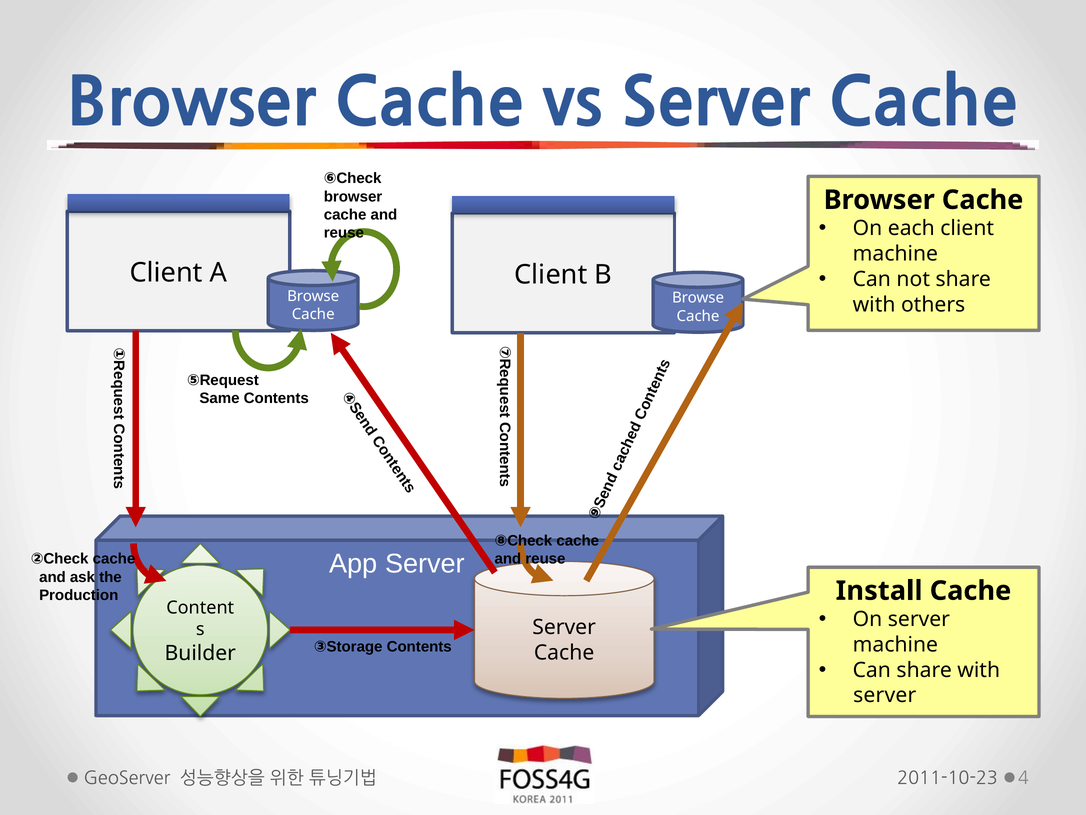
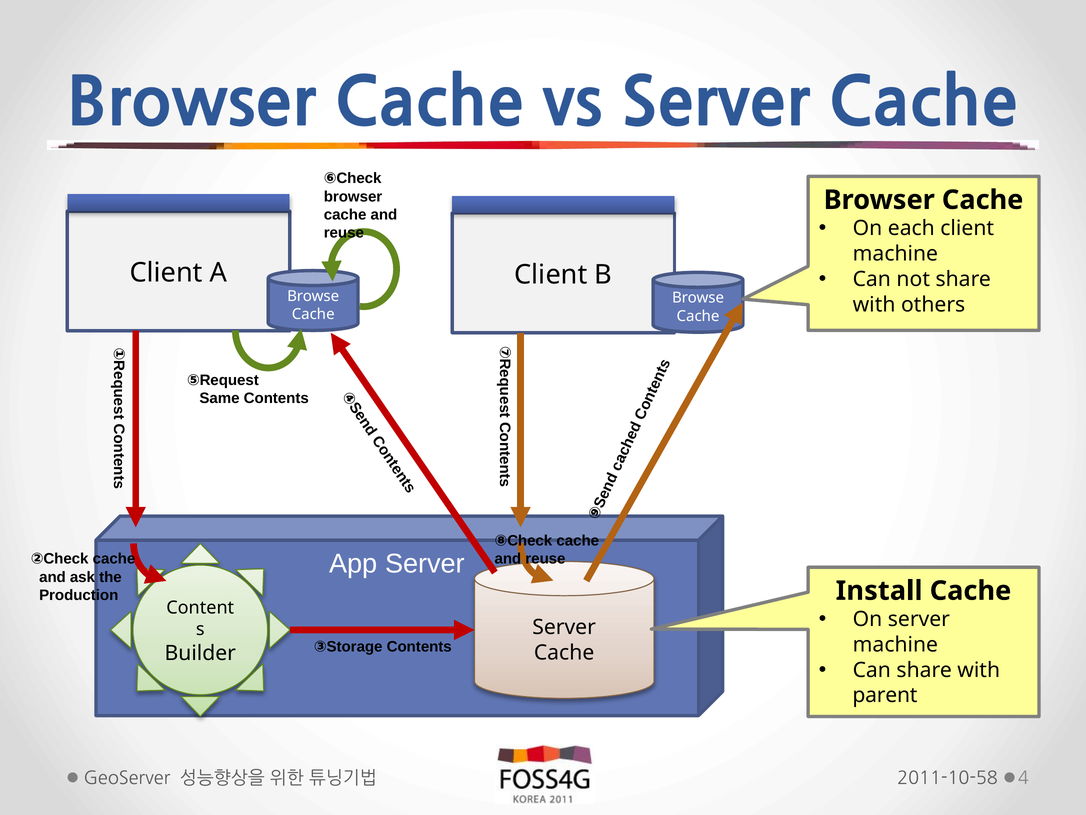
server at (885, 695): server -> parent
2011-10-23: 2011-10-23 -> 2011-10-58
